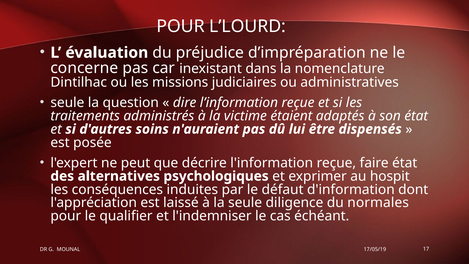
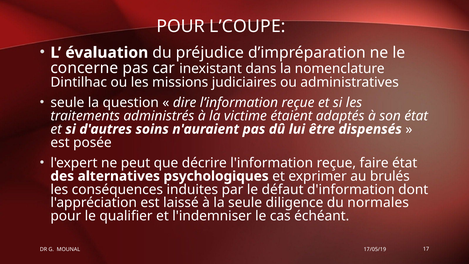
L’LOURD: L’LOURD -> L’COUPE
hospit: hospit -> brulés
